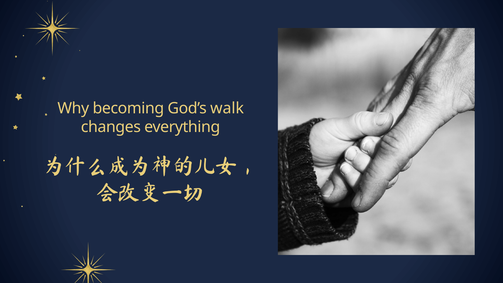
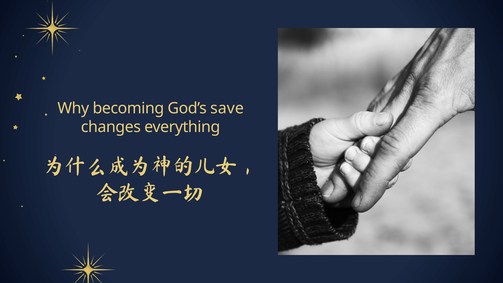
walk: walk -> save
